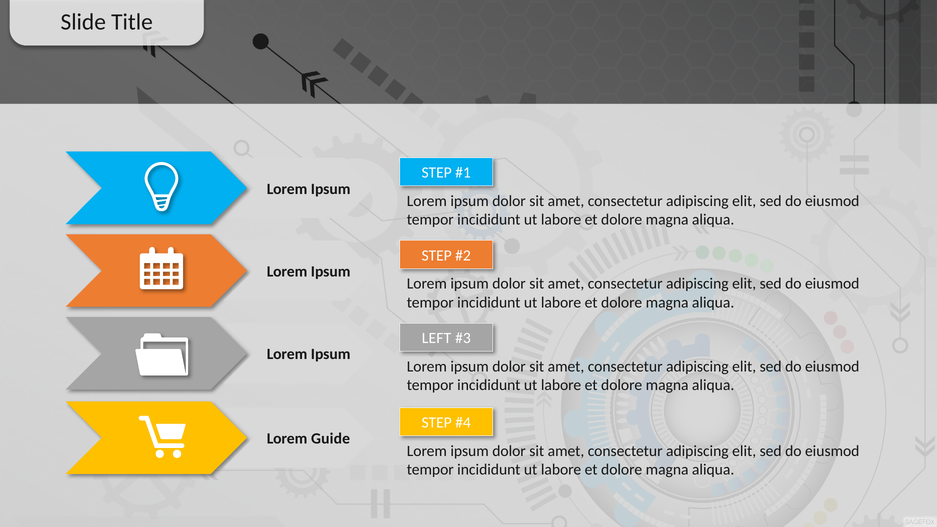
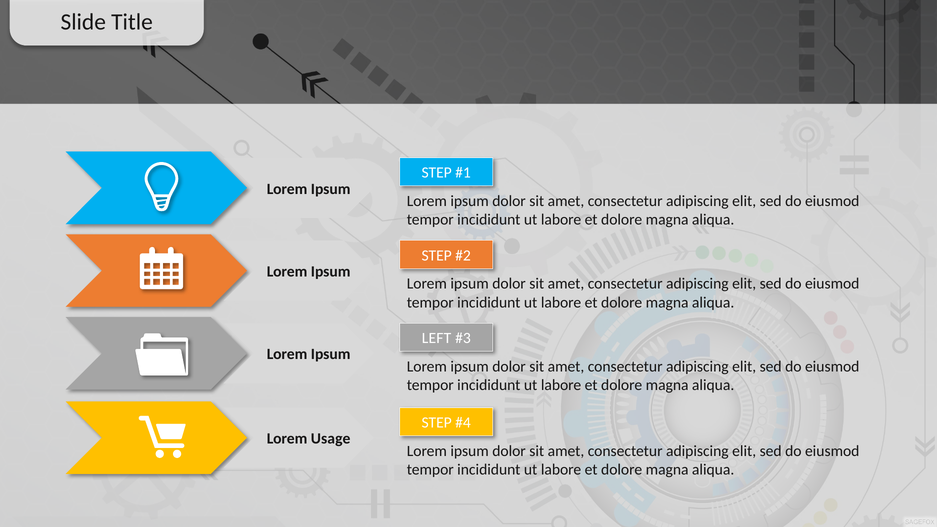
Guide: Guide -> Usage
